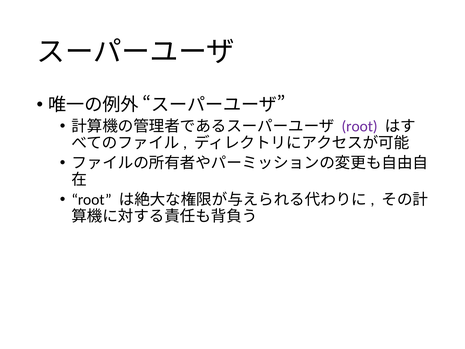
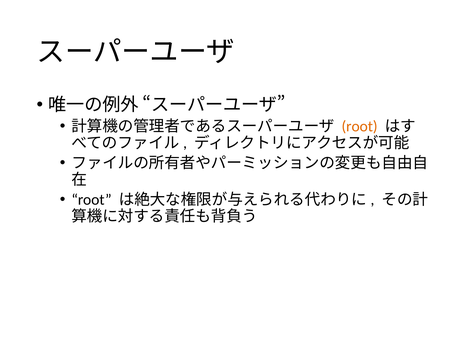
root at (360, 126) colour: purple -> orange
